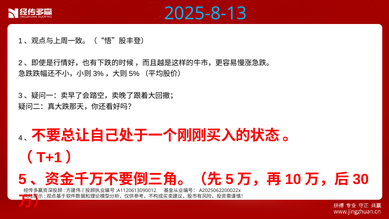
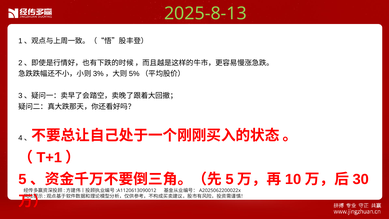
2025-8-13 colour: light blue -> light green
